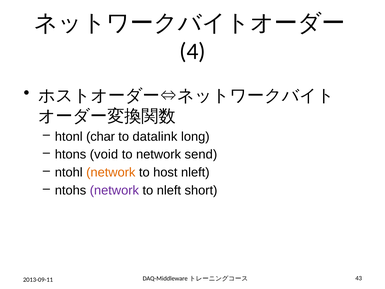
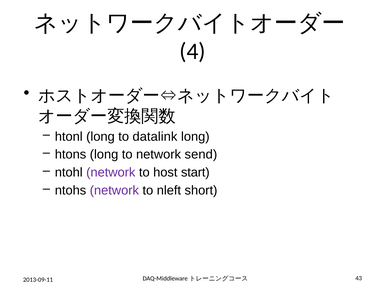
htonl char: char -> long
htons void: void -> long
network at (111, 172) colour: orange -> purple
host nleft: nleft -> start
